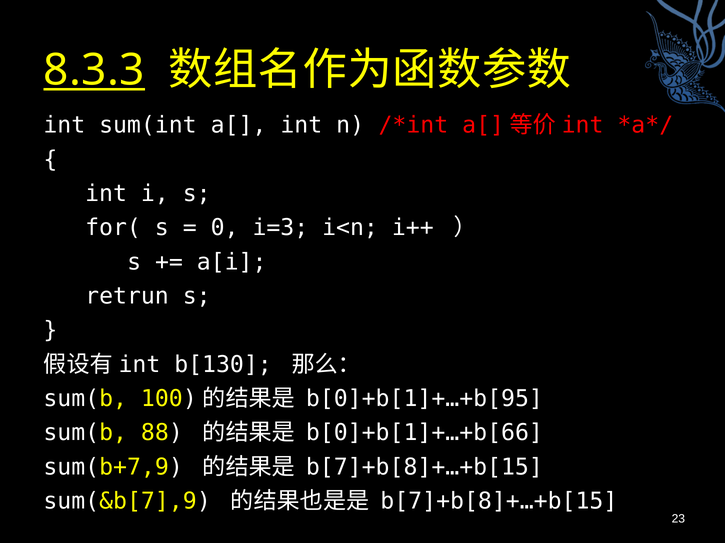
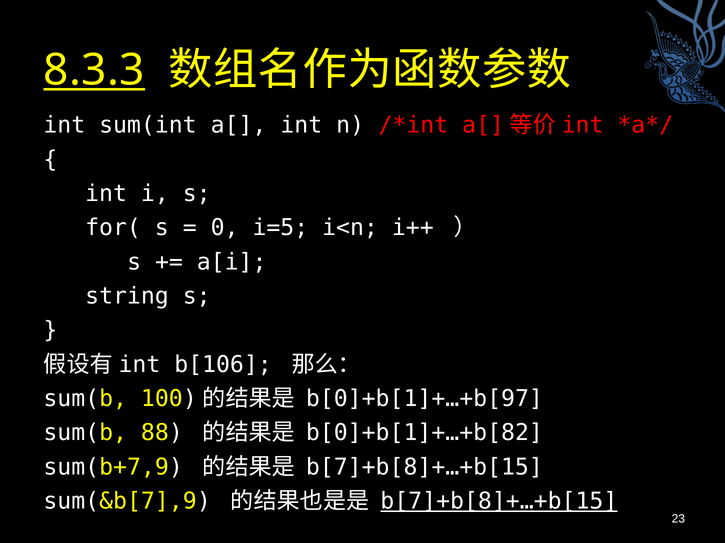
i=3: i=3 -> i=5
retrun: retrun -> string
b[130: b[130 -> b[106
b[0]+b[1]+…+b[95: b[0]+b[1]+…+b[95 -> b[0]+b[1]+…+b[97
b[0]+b[1]+…+b[66: b[0]+b[1]+…+b[66 -> b[0]+b[1]+…+b[82
b[7]+b[8]+…+b[15 at (499, 502) underline: none -> present
